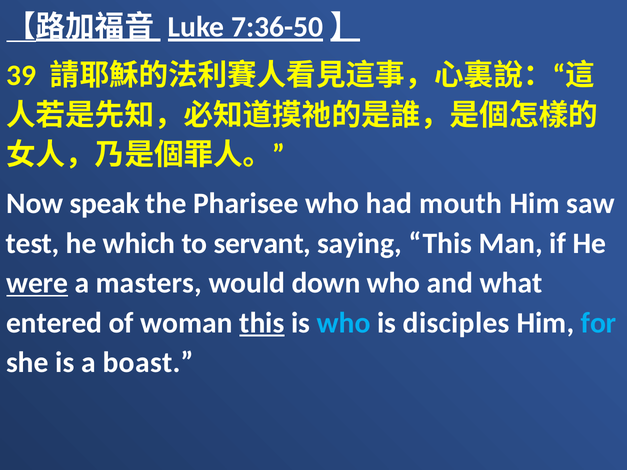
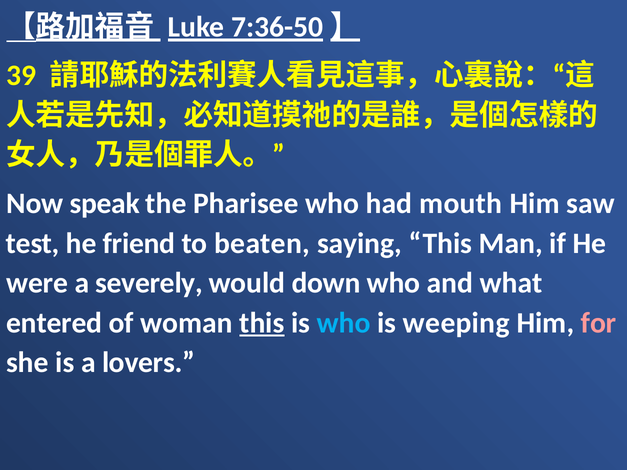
which: which -> friend
servant: servant -> beaten
were underline: present -> none
masters: masters -> severely
disciples: disciples -> weeping
for colour: light blue -> pink
boast: boast -> lovers
